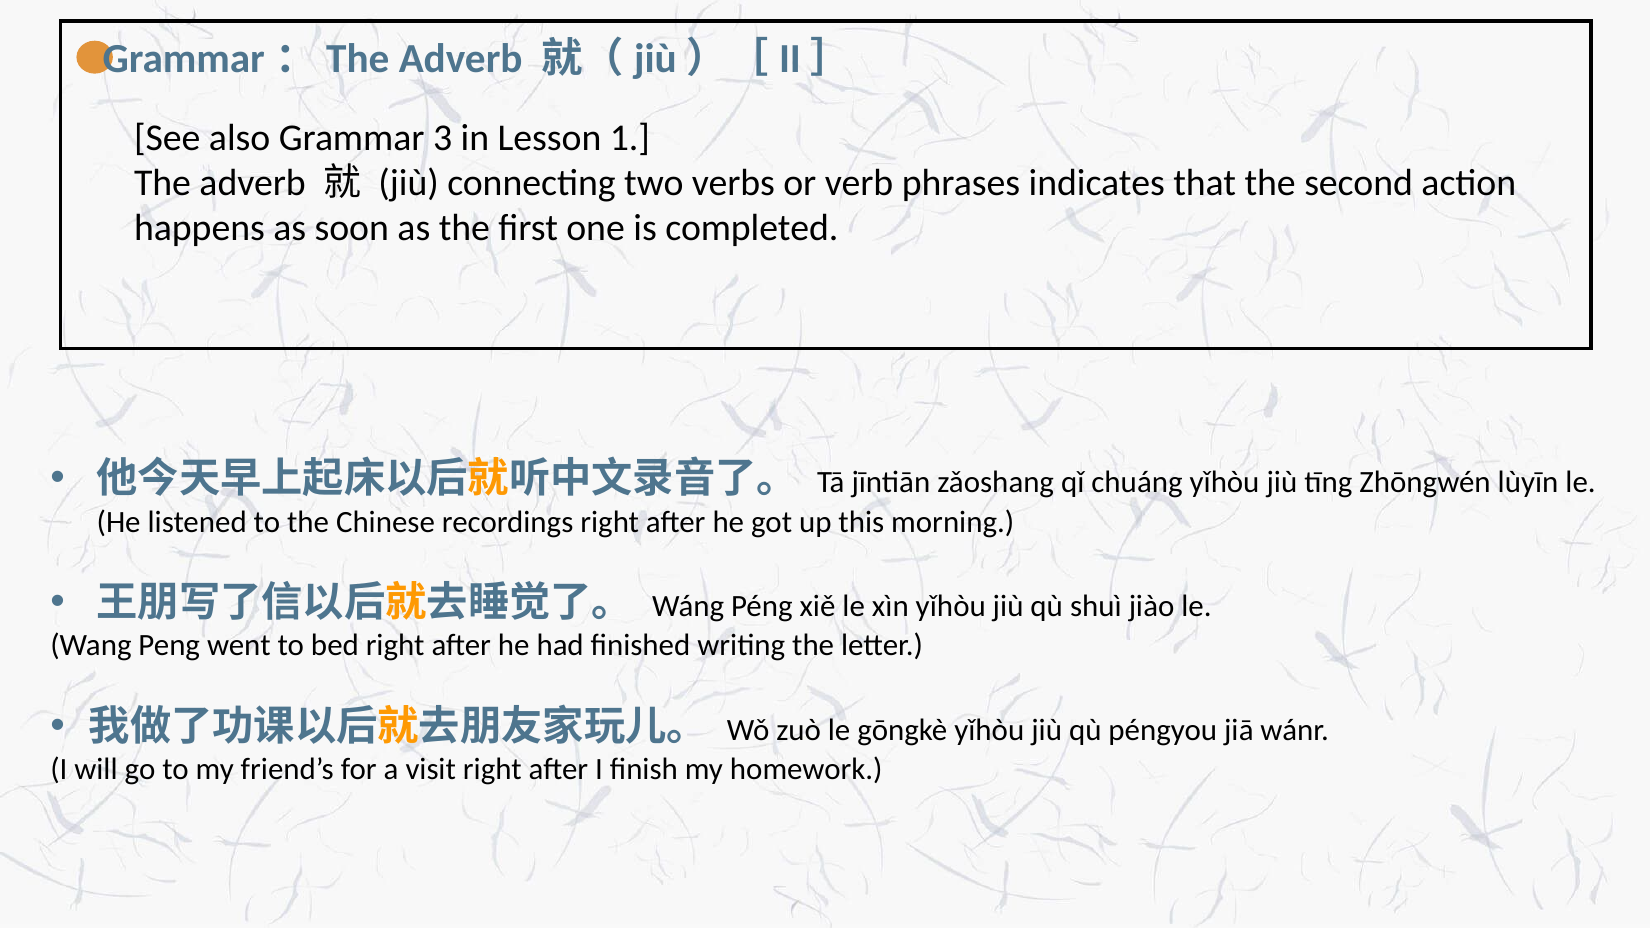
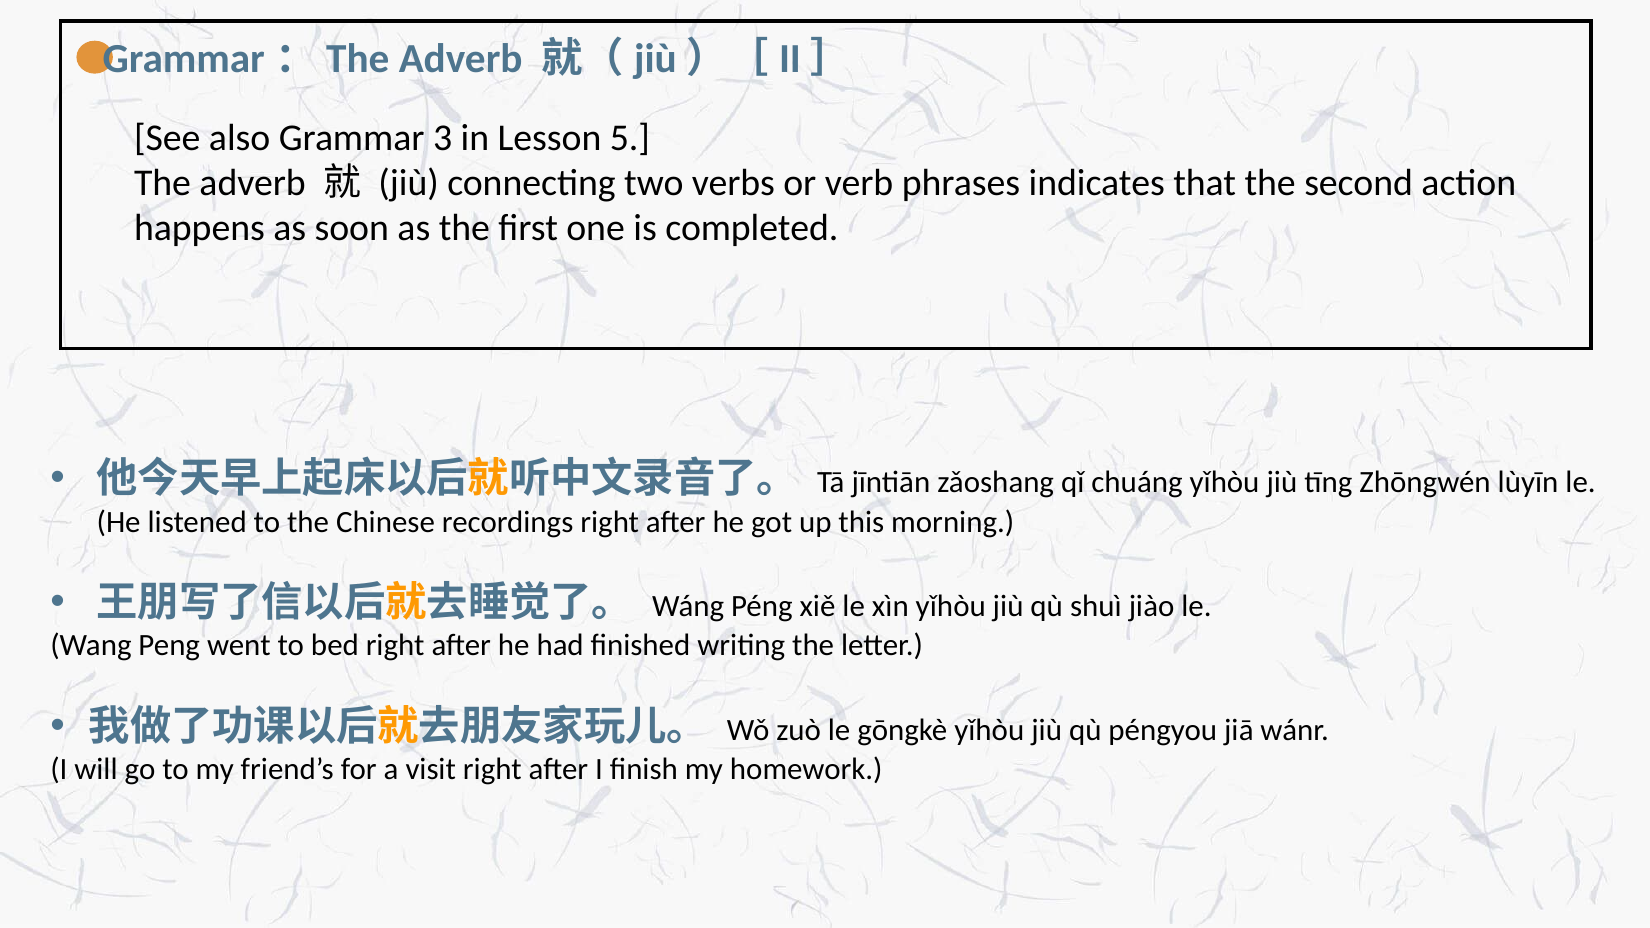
1: 1 -> 5
